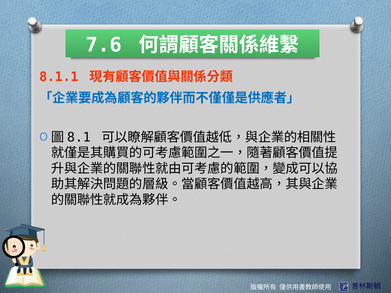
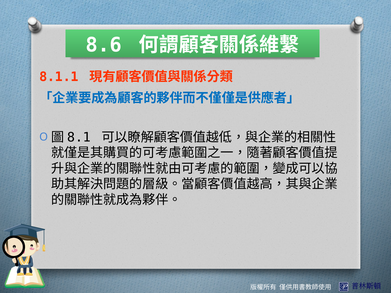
7.6: 7.6 -> 8.6
